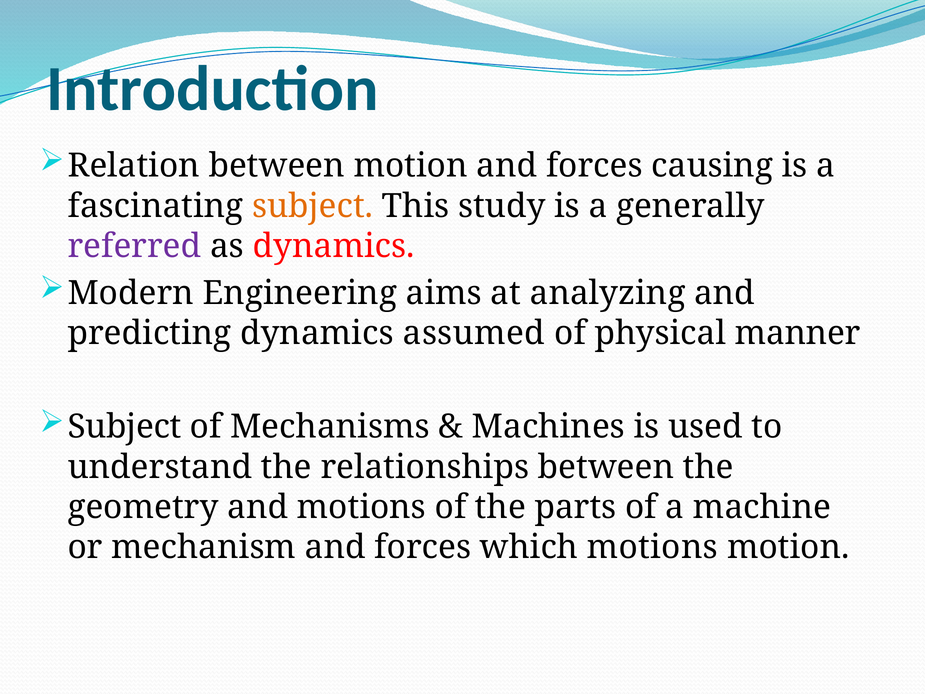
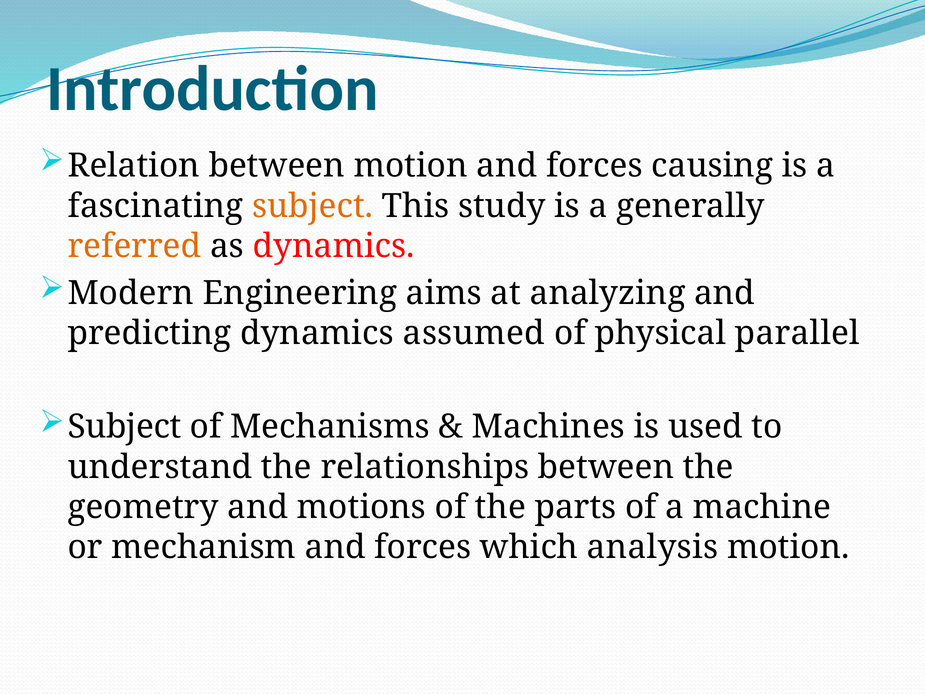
referred colour: purple -> orange
manner: manner -> parallel
which motions: motions -> analysis
